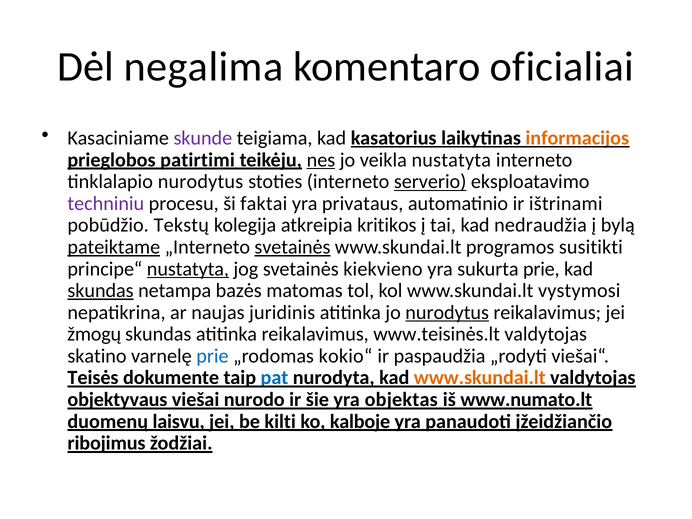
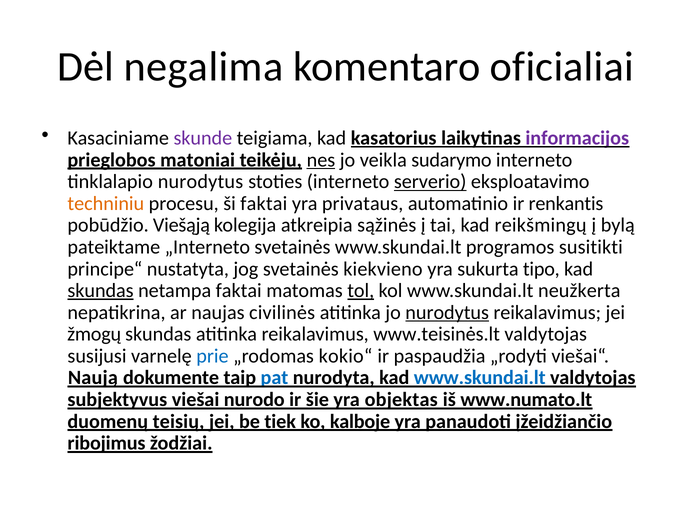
informacijos colour: orange -> purple
patirtimi: patirtimi -> matoniai
veikla nustatyta: nustatyta -> sudarymo
techniniu colour: purple -> orange
ištrinami: ištrinami -> renkantis
Tekstų: Tekstų -> Viešąją
kritikos: kritikos -> sąžinės
nedraudžia: nedraudžia -> reikšmingų
pateiktame underline: present -> none
svetainės at (292, 247) underline: present -> none
nustatyta at (188, 269) underline: present -> none
sukurta prie: prie -> tipo
netampa bazės: bazės -> faktai
tol underline: none -> present
vystymosi: vystymosi -> neužkerta
juridinis: juridinis -> civilinės
skatino: skatino -> susijusi
Teisės: Teisės -> Naują
www.skundai.lt at (480, 378) colour: orange -> blue
objektyvaus: objektyvaus -> subjektyvus
laisvu: laisvu -> teisių
kilti: kilti -> tiek
